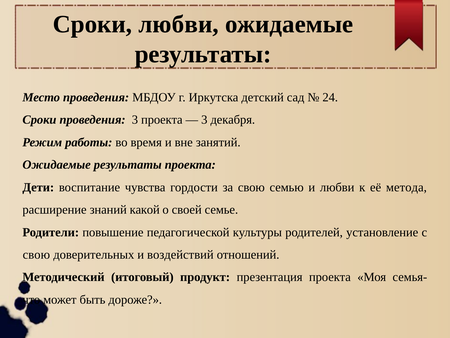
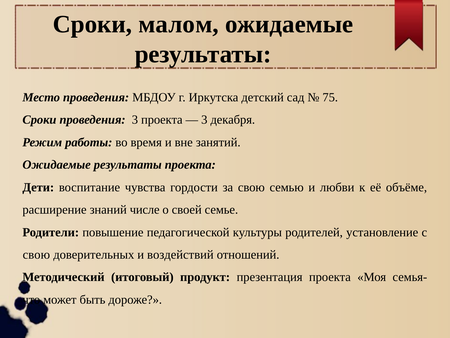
Сроки любви: любви -> малом
24: 24 -> 75
метода: метода -> объёме
какой: какой -> числе
